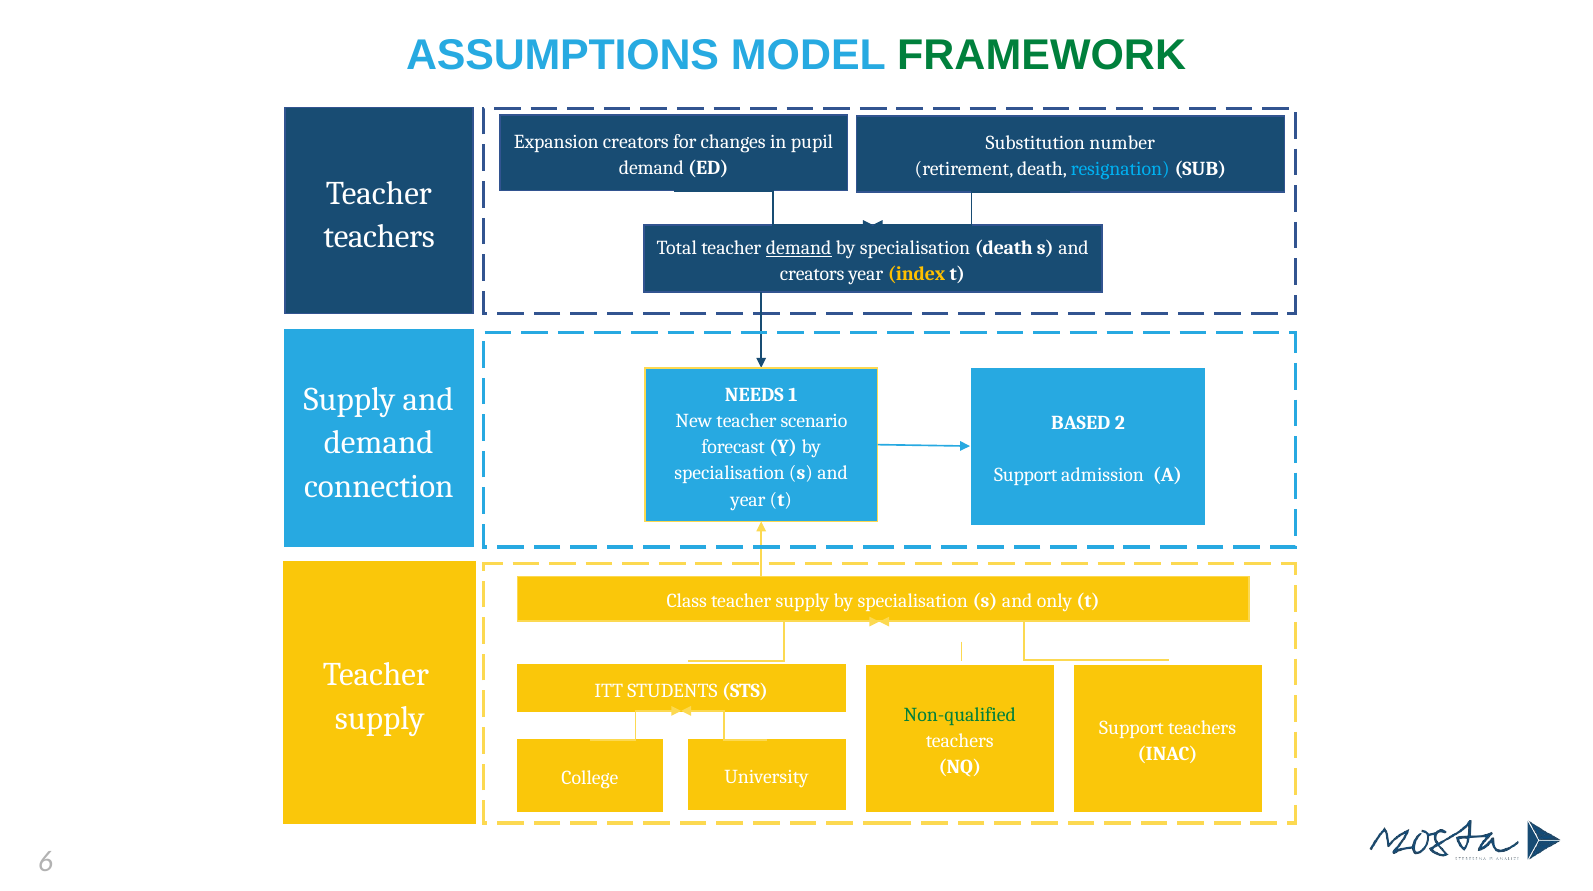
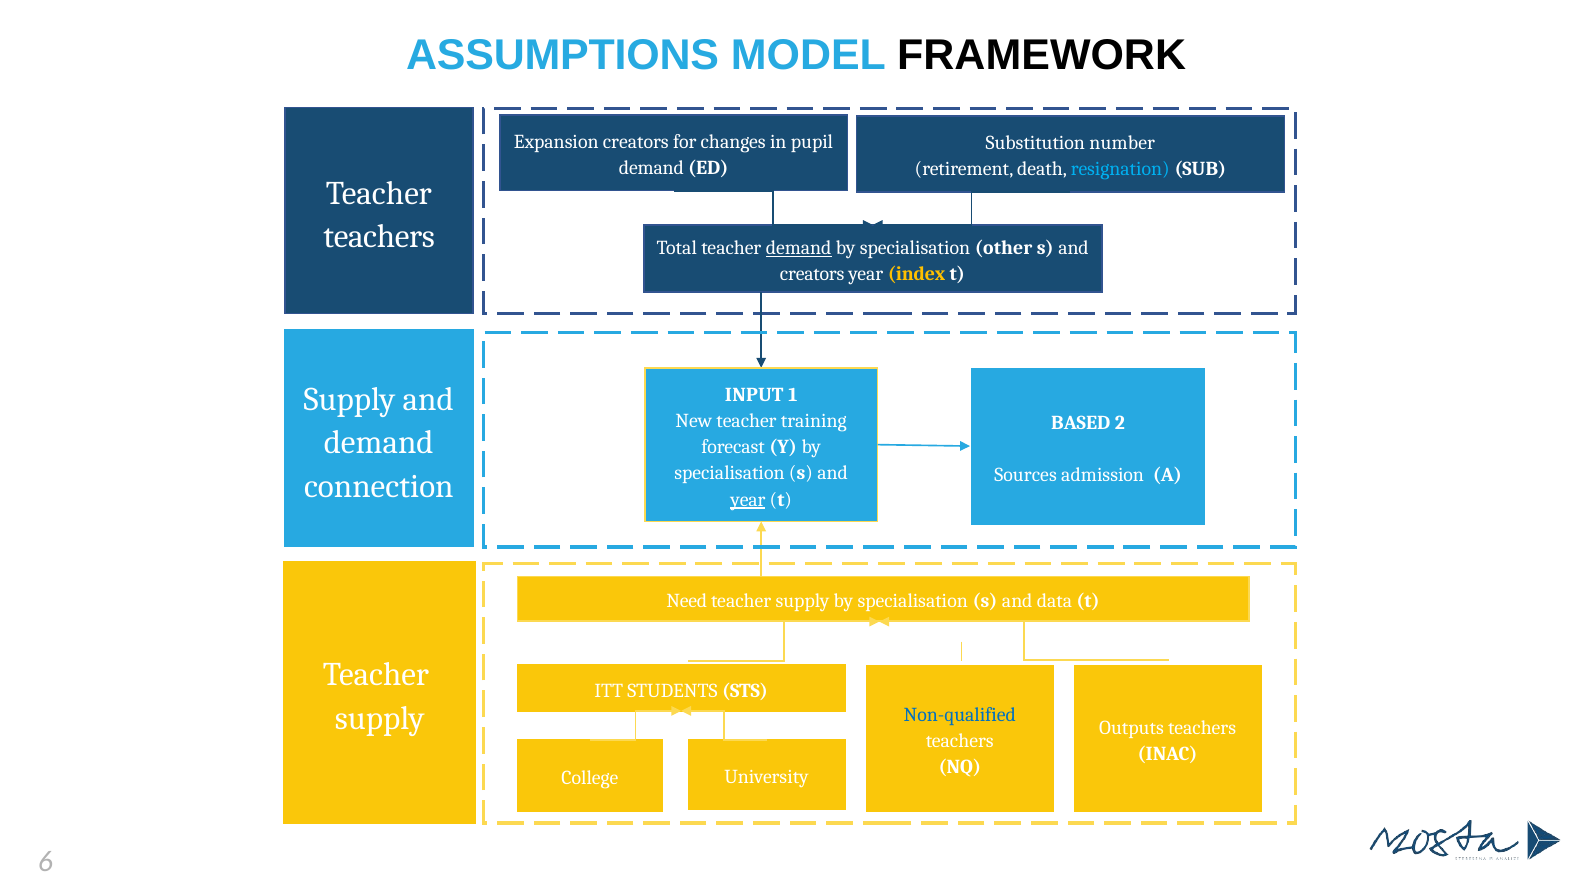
FRAMEWORK colour: green -> black
specialisation death: death -> other
NEEDS: NEEDS -> INPUT
scenario: scenario -> training
Support at (1026, 475): Support -> Sources
year at (748, 499) underline: none -> present
Class: Class -> Need
only: only -> data
Non-qualified colour: green -> blue
Support at (1131, 727): Support -> Outputs
